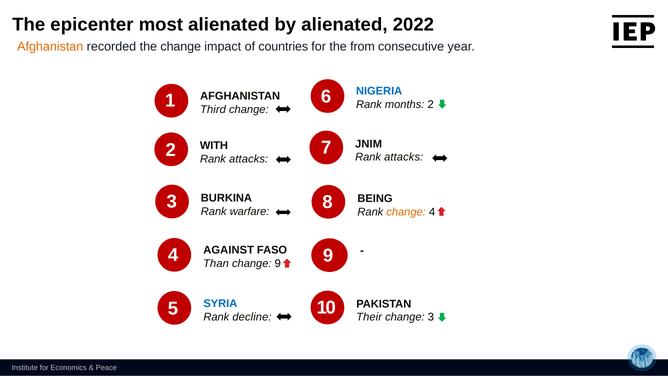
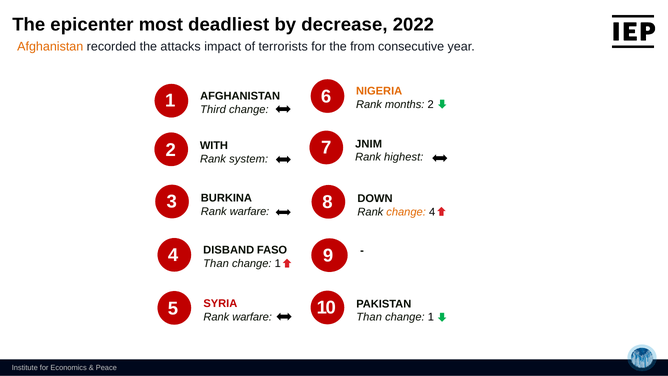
most alienated: alienated -> deadliest
by alienated: alienated -> decrease
the change: change -> attacks
countries: countries -> terrorists
NIGERIA colour: blue -> orange
attacks at (404, 157): attacks -> highest
attacks at (249, 159): attacks -> system
BEING: BEING -> DOWN
AGAINST: AGAINST -> DISBAND
9 at (278, 263): 9 -> 1
SYRIA colour: blue -> red
decline at (252, 317): decline -> warfare
Their at (369, 317): Their -> Than
3 at (431, 317): 3 -> 1
